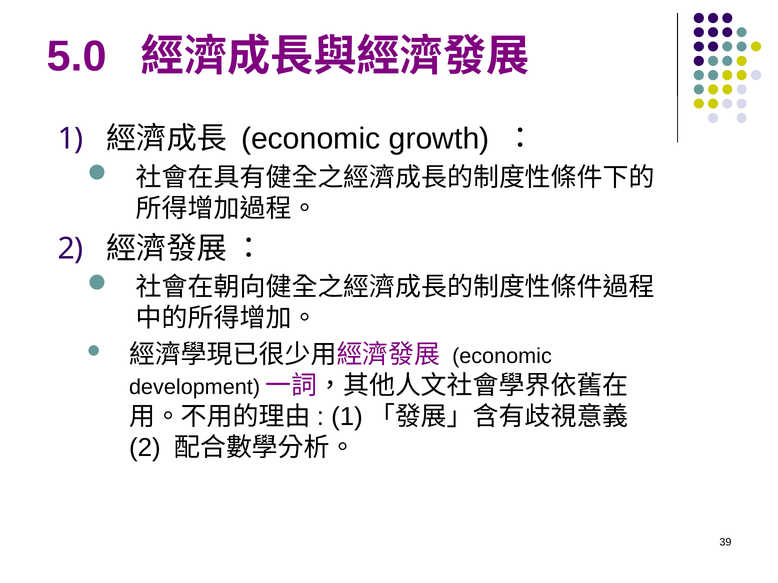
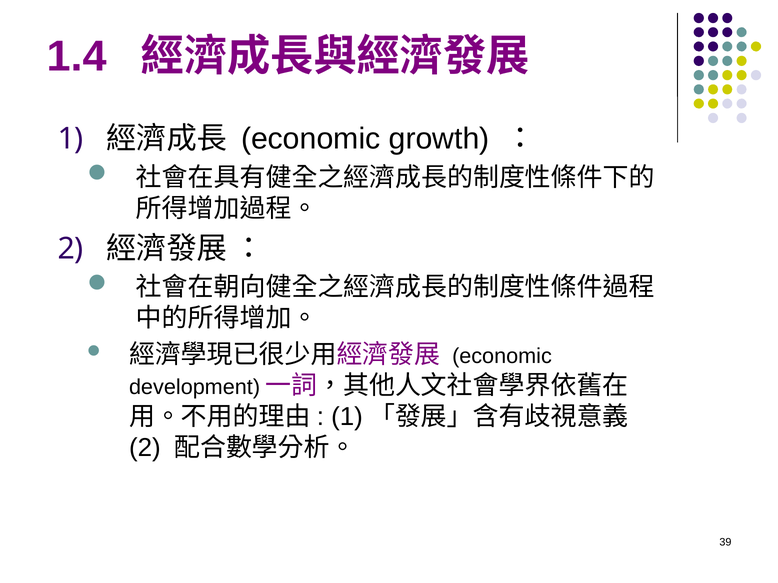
5.0: 5.0 -> 1.4
